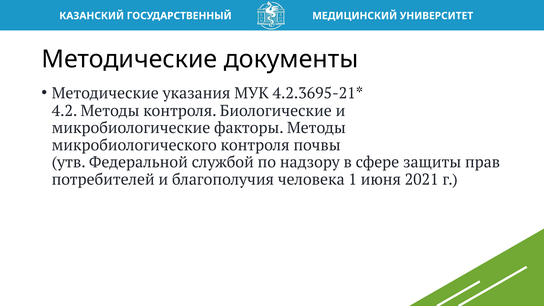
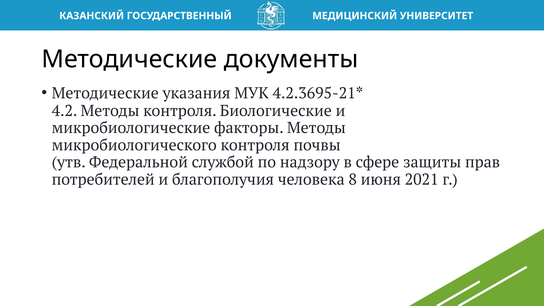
1: 1 -> 8
